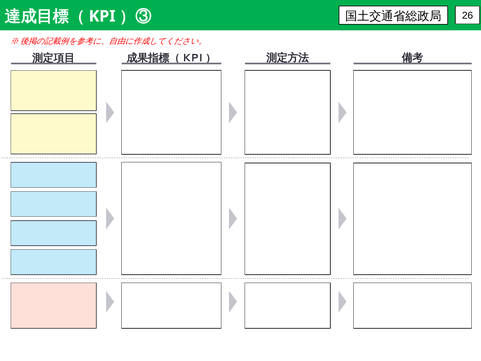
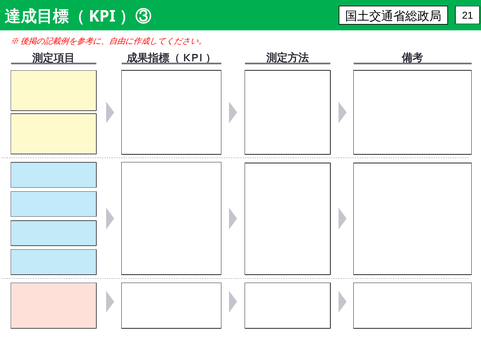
26: 26 -> 21
